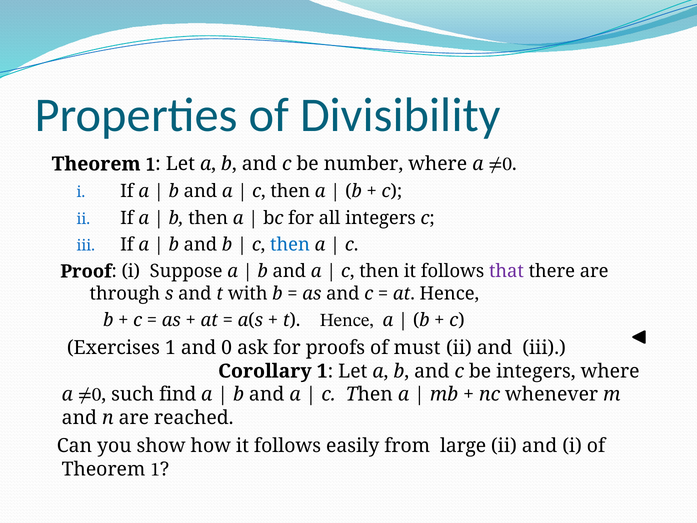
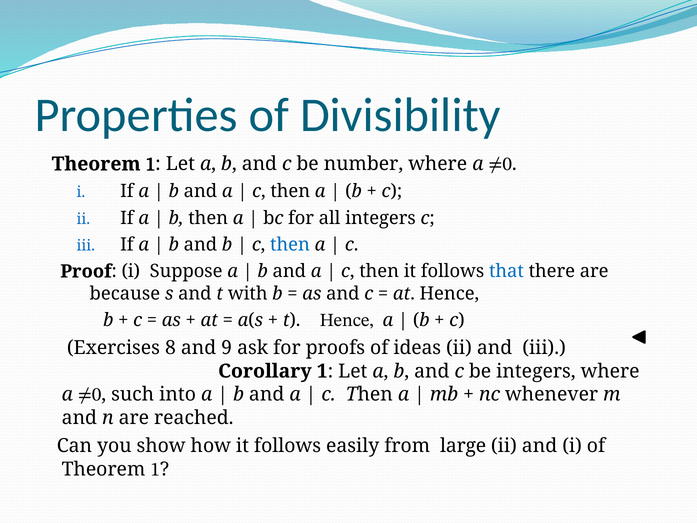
that colour: purple -> blue
through: through -> because
Exercises 1: 1 -> 8
0: 0 -> 9
must: must -> ideas
find: find -> into
